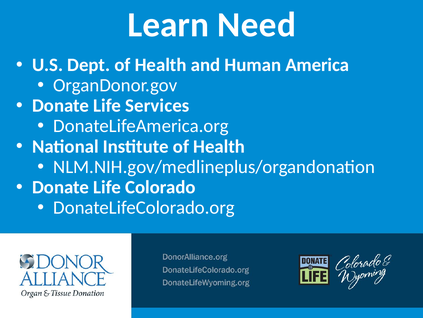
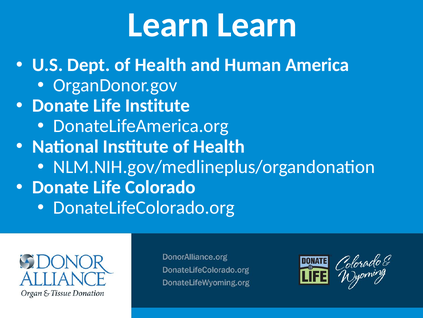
Learn Need: Need -> Learn
Life Services: Services -> Institute
